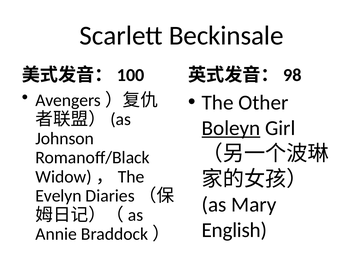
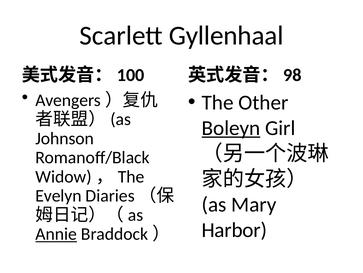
Beckinsale: Beckinsale -> Gyllenhaal
English: English -> Harbor
Annie underline: none -> present
